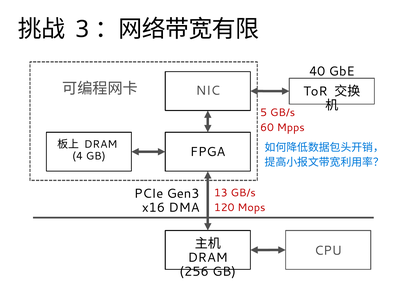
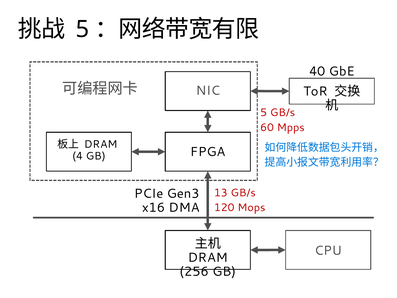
3 at (83, 29): 3 -> 5
